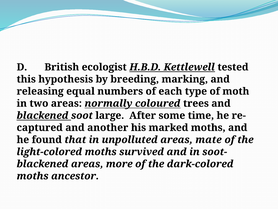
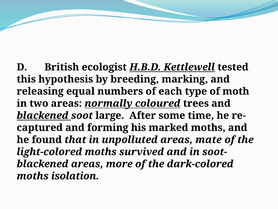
another: another -> forming
ancestor: ancestor -> isolation
